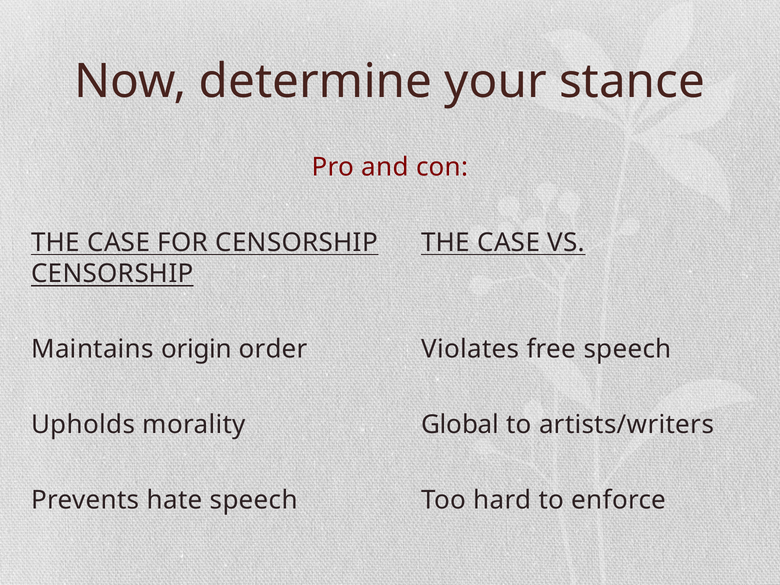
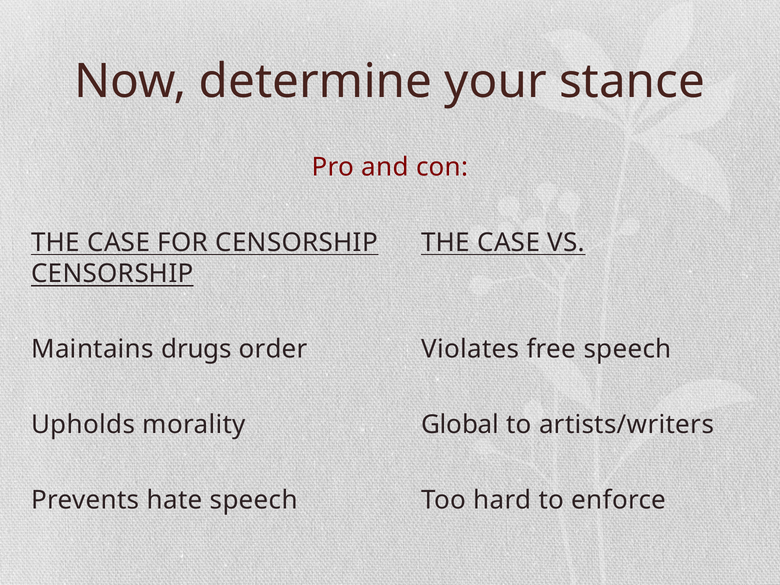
origin: origin -> drugs
